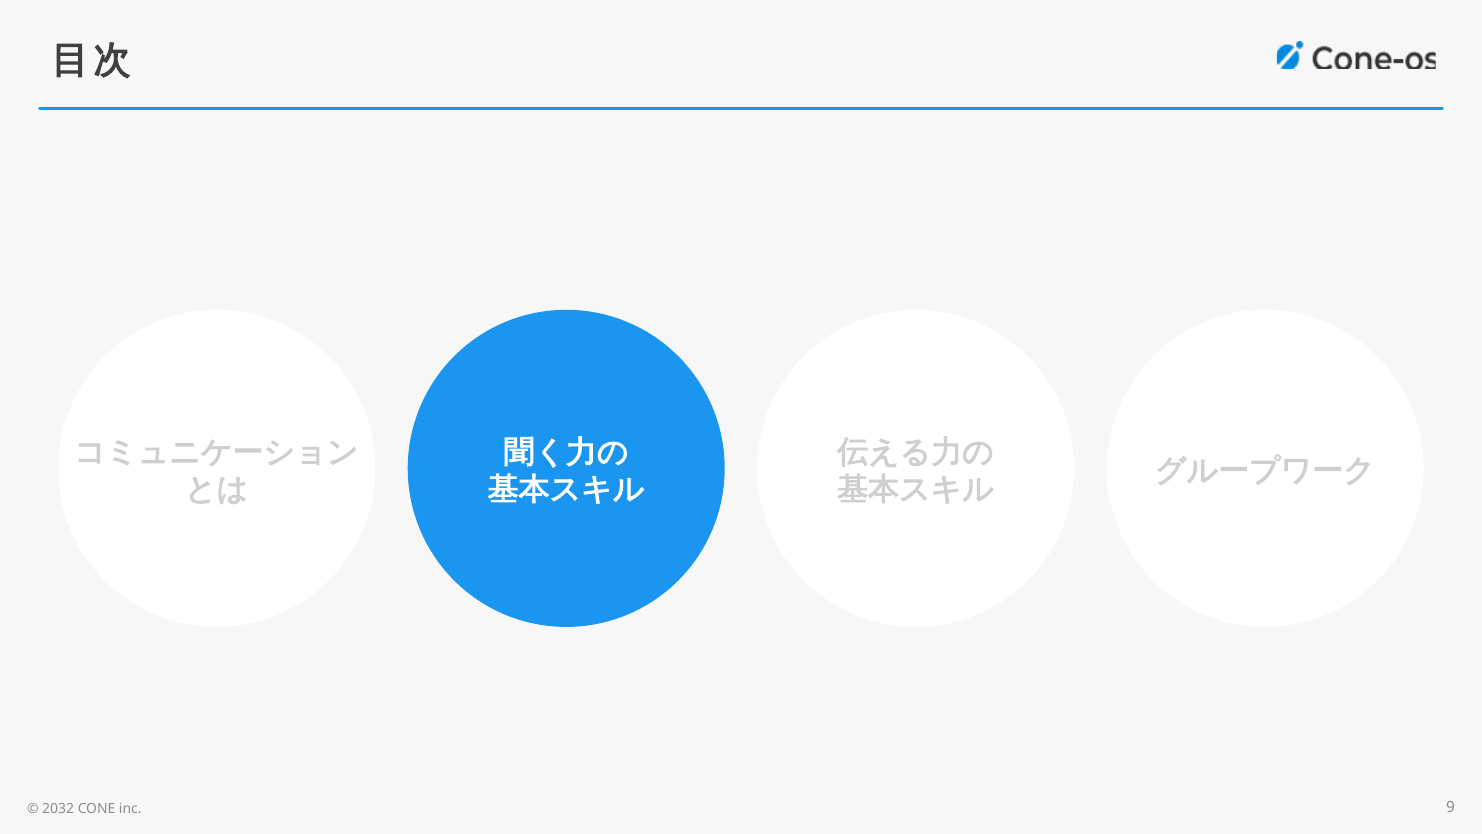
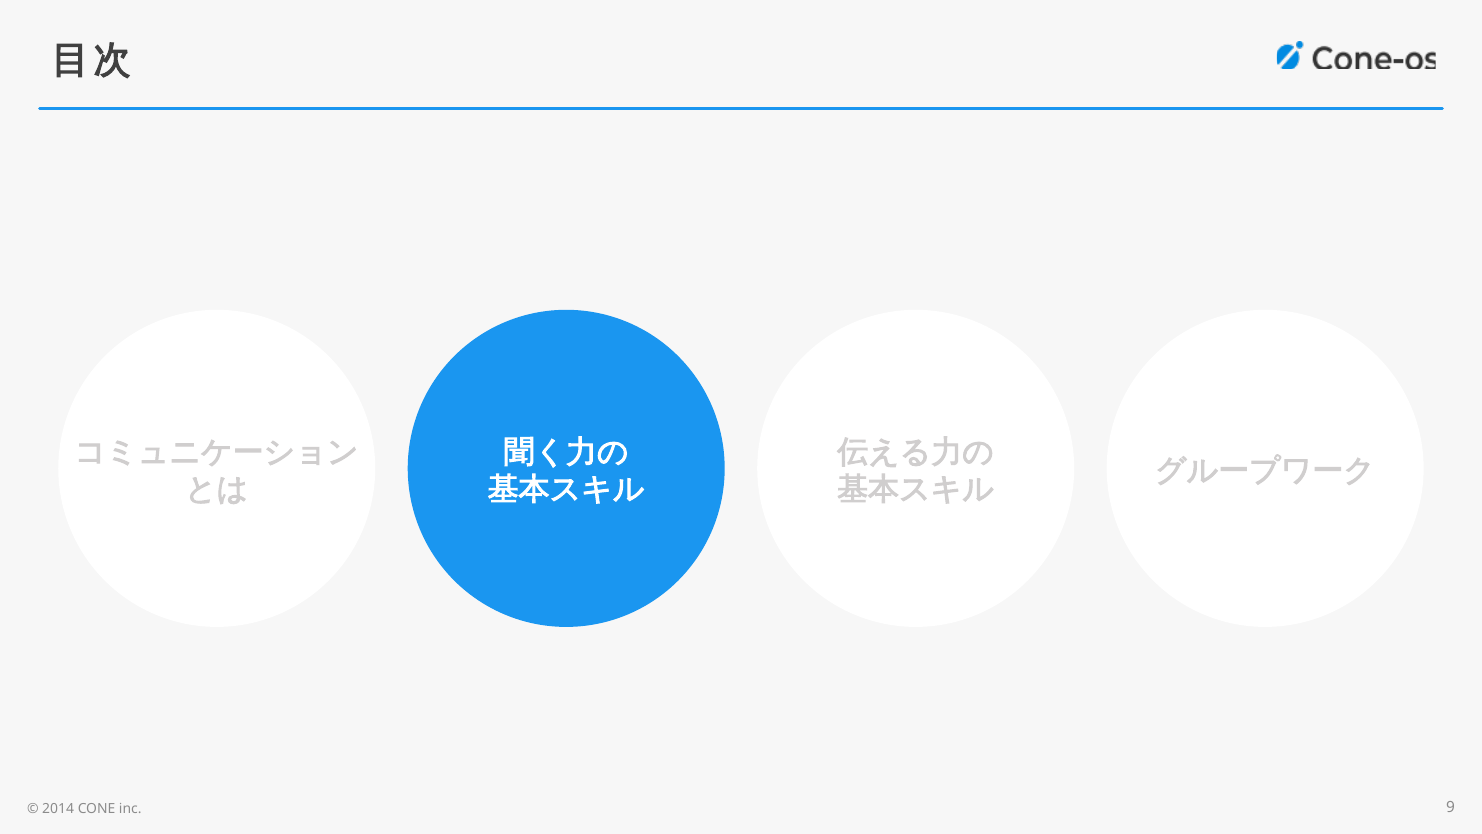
2032: 2032 -> 2014
